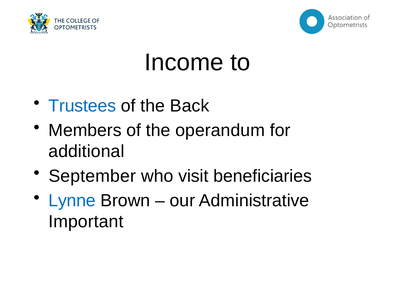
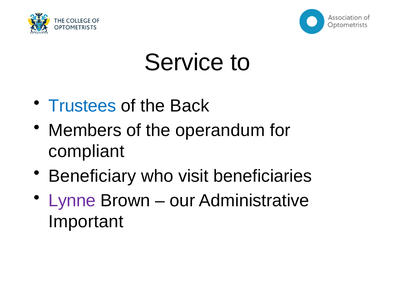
Income: Income -> Service
additional: additional -> compliant
September: September -> Beneficiary
Lynne colour: blue -> purple
